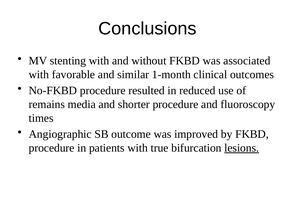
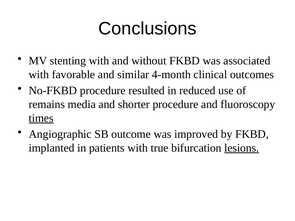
1-month: 1-month -> 4-month
times underline: none -> present
procedure at (52, 148): procedure -> implanted
